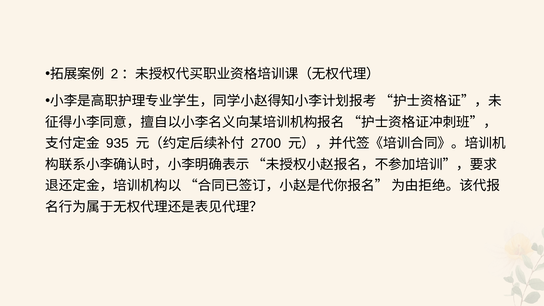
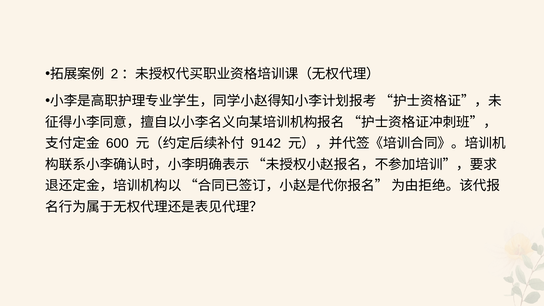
935: 935 -> 600
2700: 2700 -> 9142
